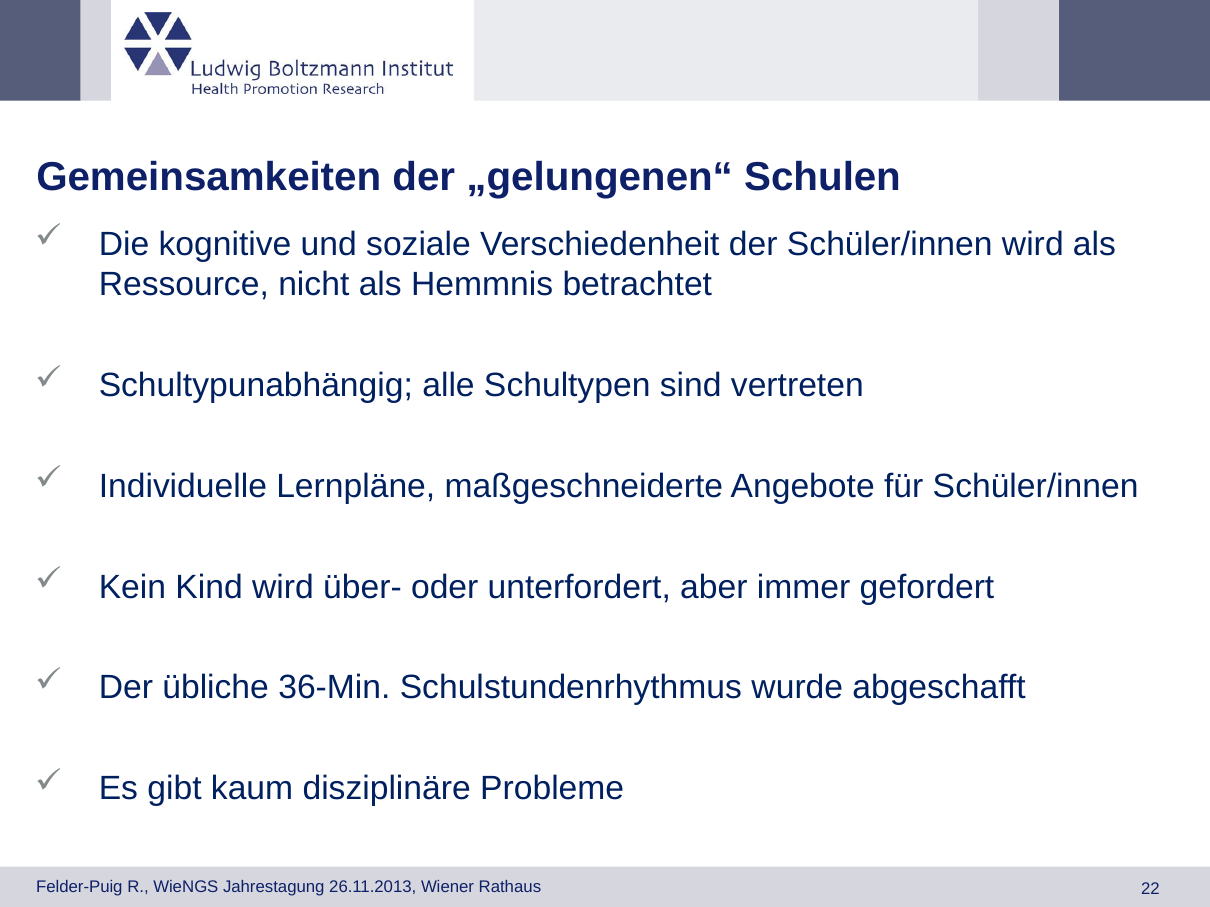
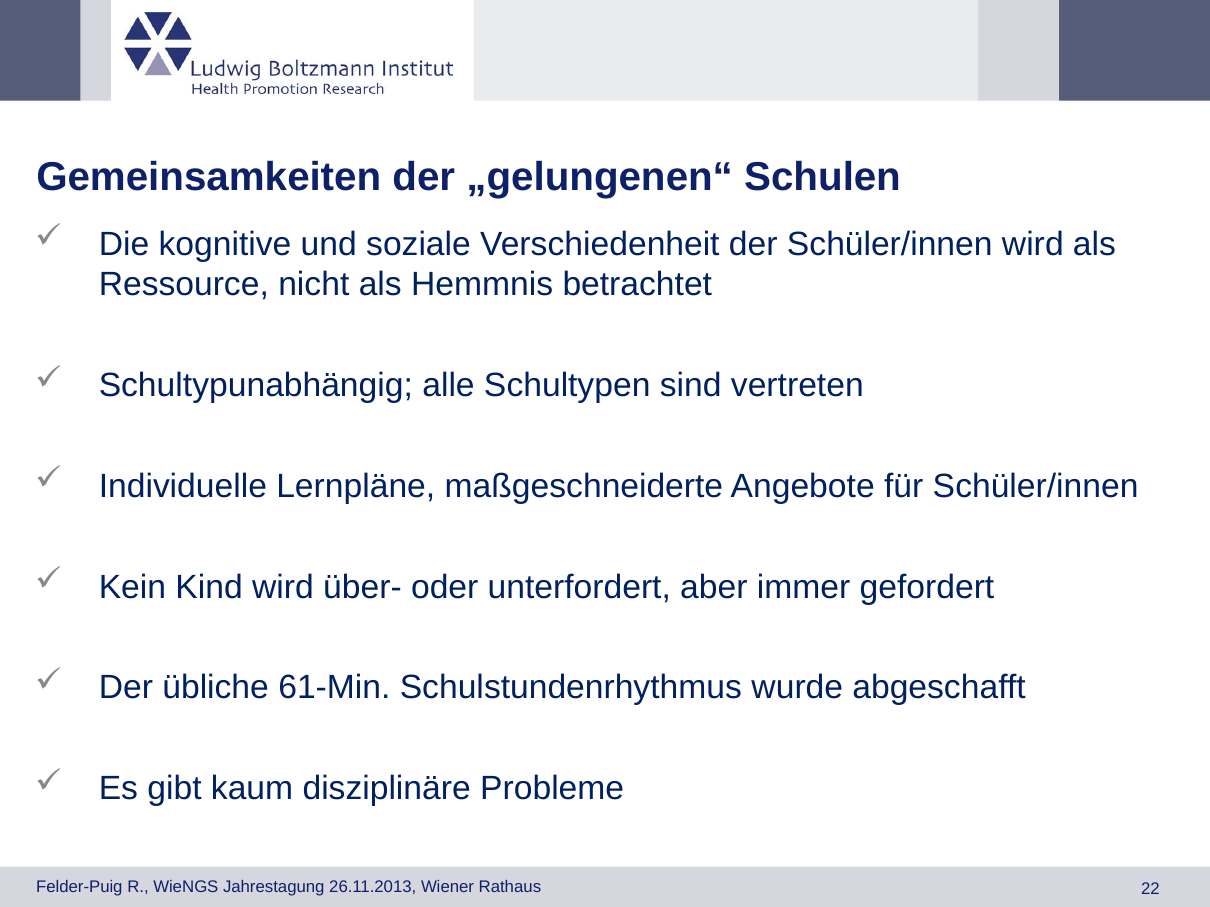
36-Min: 36-Min -> 61-Min
